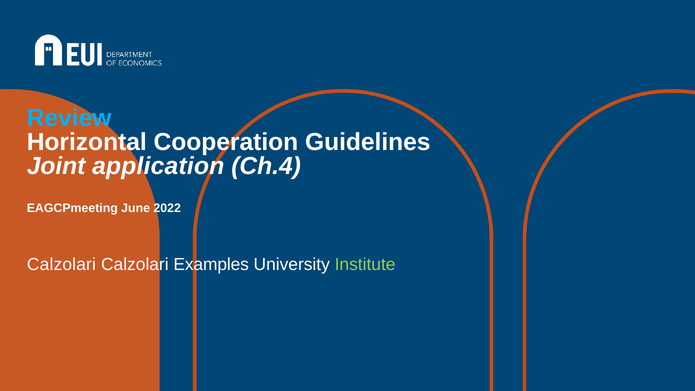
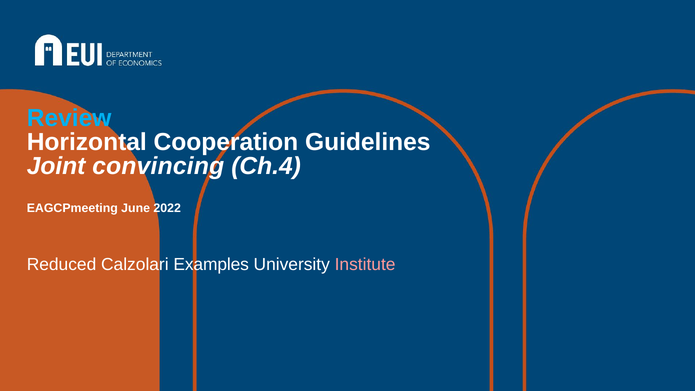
application: application -> convincing
Calzolari at (61, 264): Calzolari -> Reduced
Institute colour: light green -> pink
